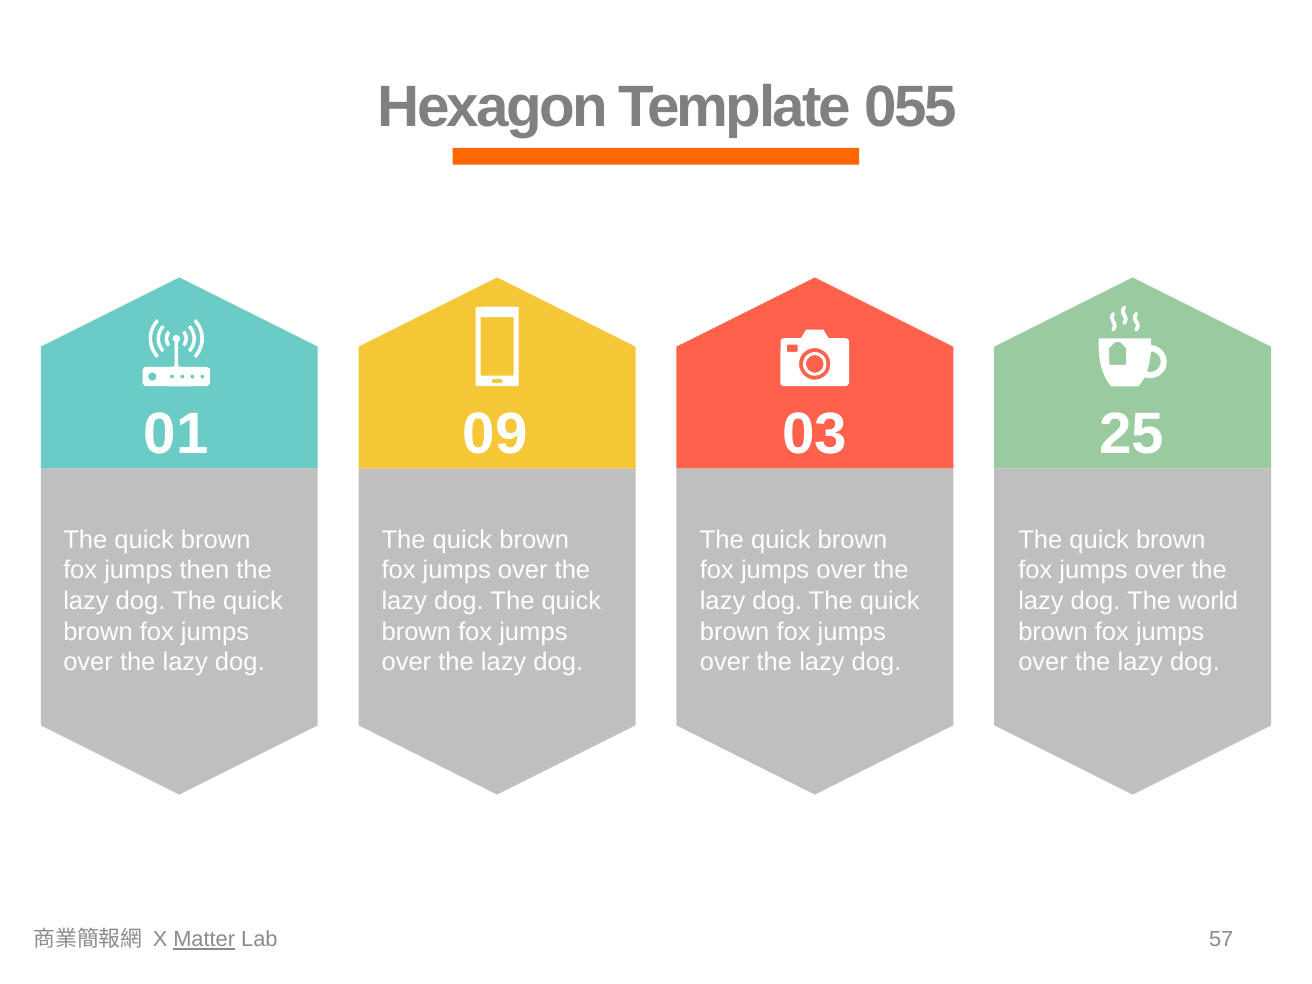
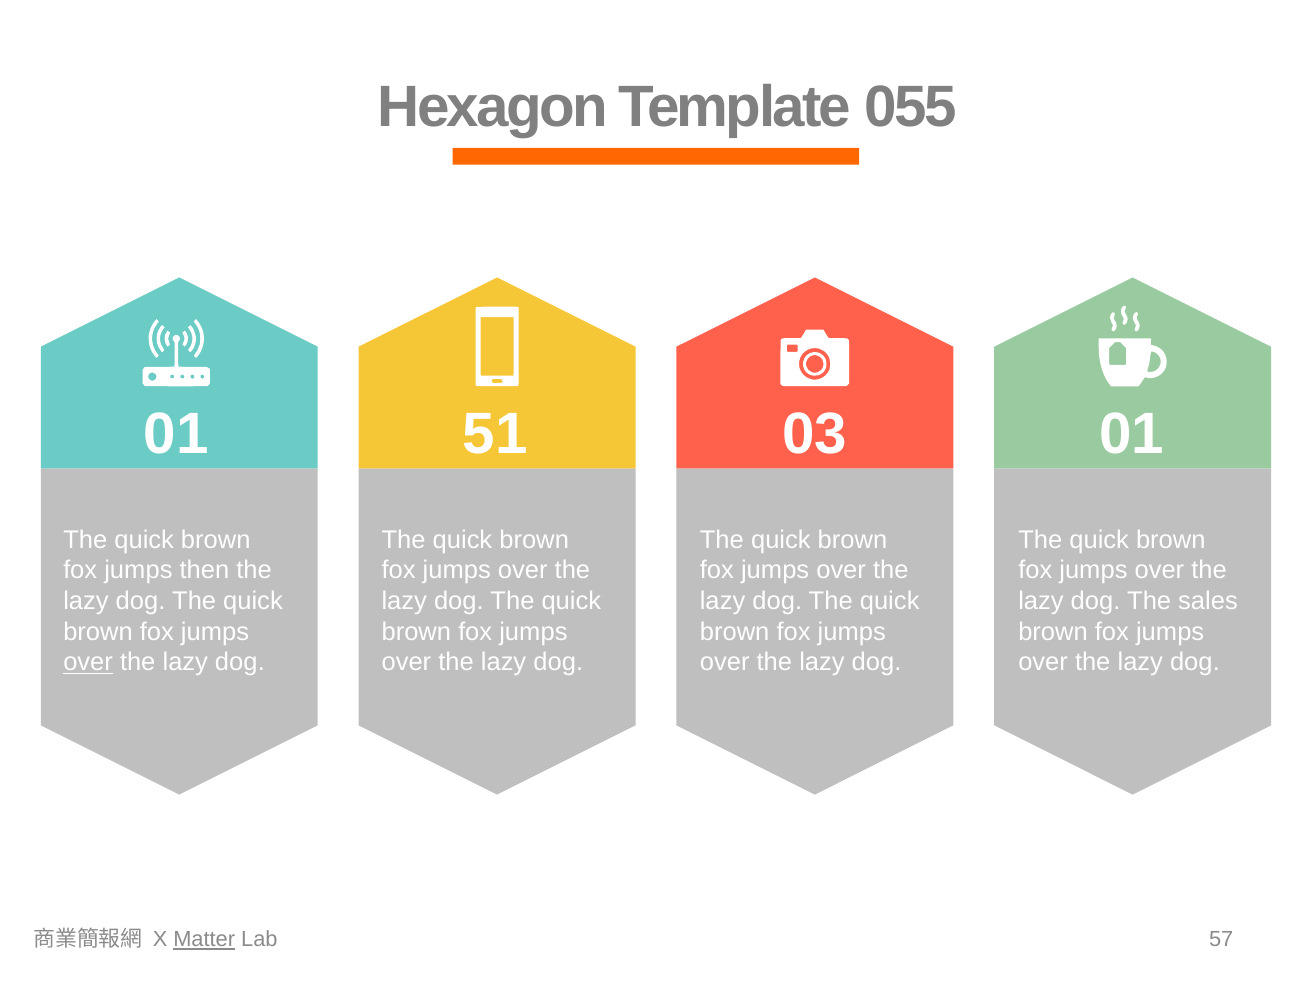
09: 09 -> 51
03 25: 25 -> 01
world: world -> sales
over at (88, 662) underline: none -> present
